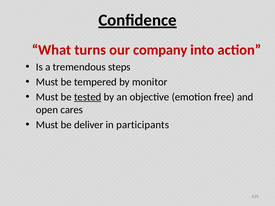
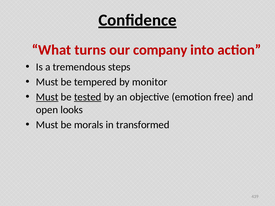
Must at (47, 97) underline: none -> present
cares: cares -> looks
deliver: deliver -> morals
participants: participants -> transformed
